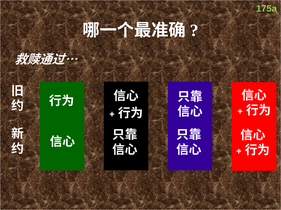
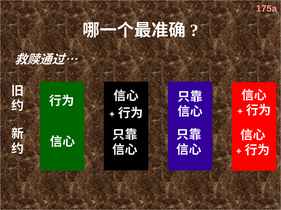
175a colour: light green -> pink
